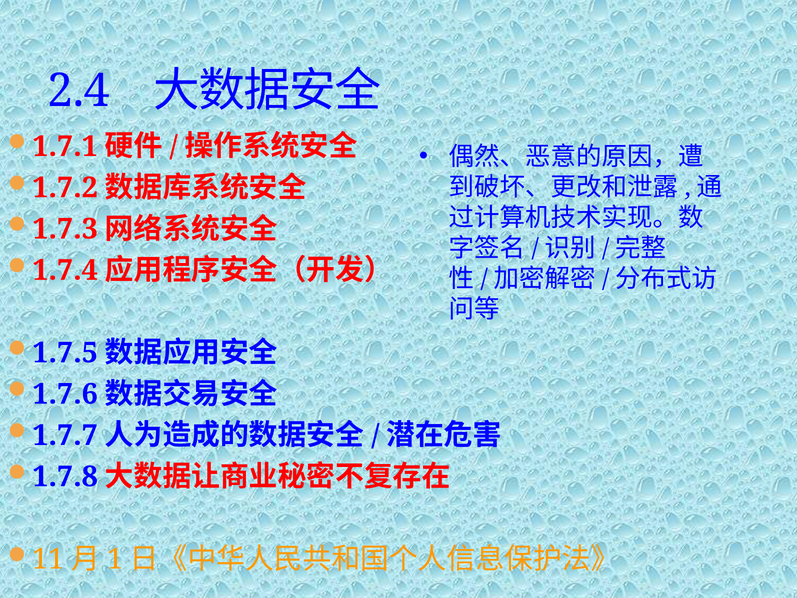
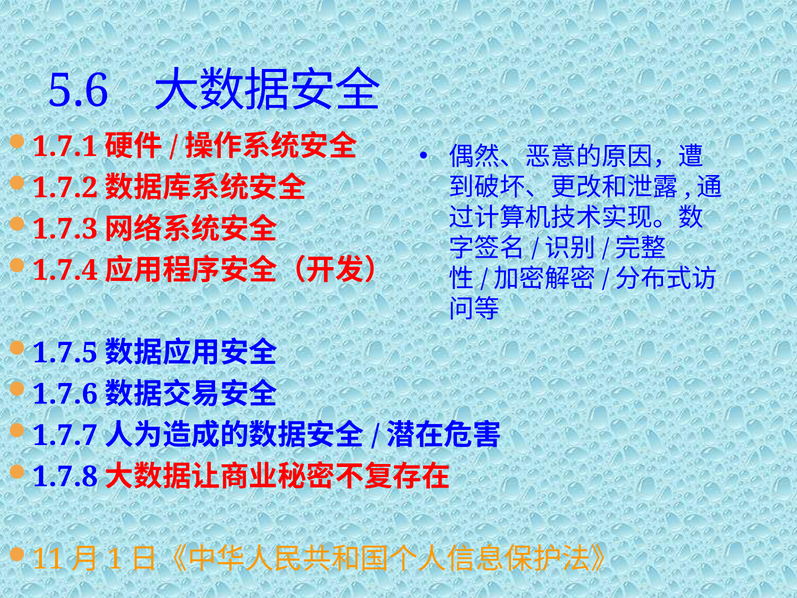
2.4: 2.4 -> 5.6
